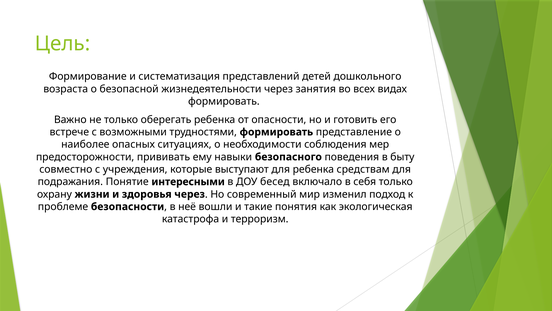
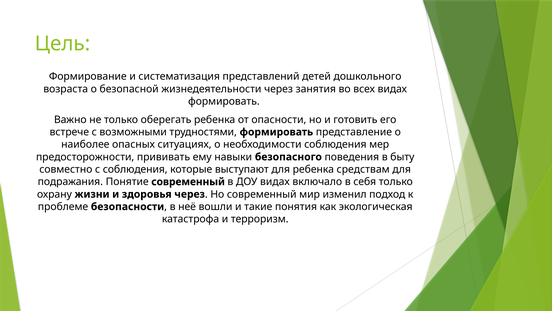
с учреждения: учреждения -> соблюдения
Понятие интересными: интересными -> современный
ДОУ бесед: бесед -> видах
